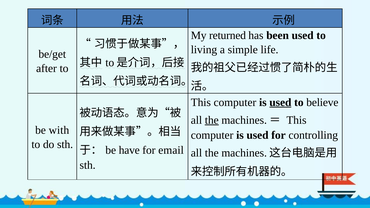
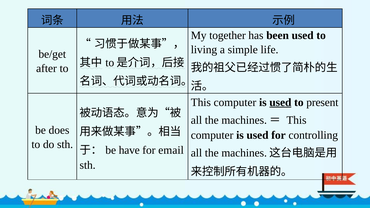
returned: returned -> together
believe: believe -> present
the at (212, 120) underline: present -> none
with: with -> does
